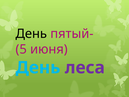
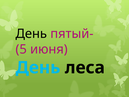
леса colour: purple -> black
